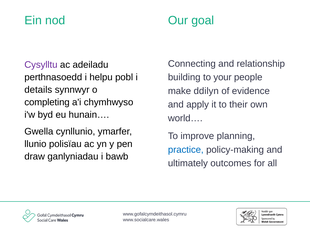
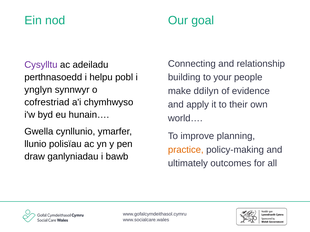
details: details -> ynglyn
completing: completing -> cofrestriad
practice colour: blue -> orange
